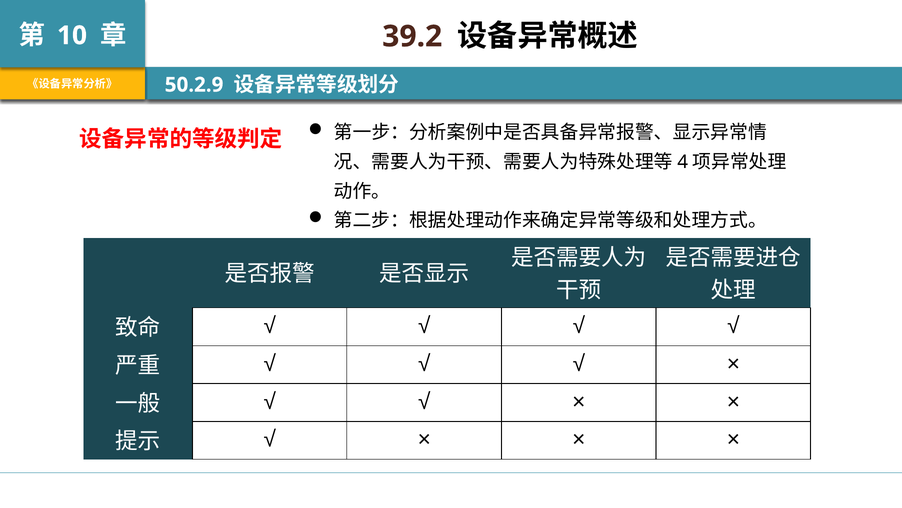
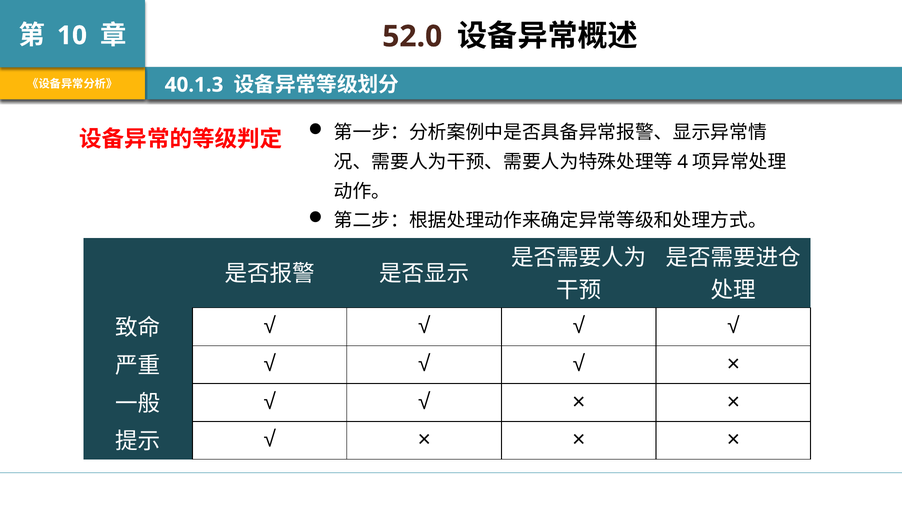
39.2: 39.2 -> 52.0
50.2.9: 50.2.9 -> 40.1.3
